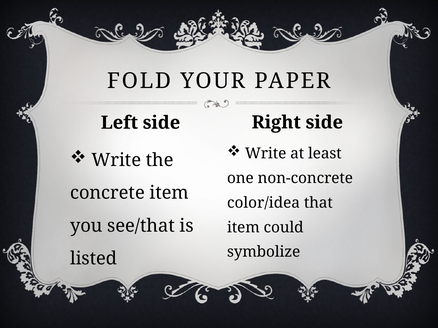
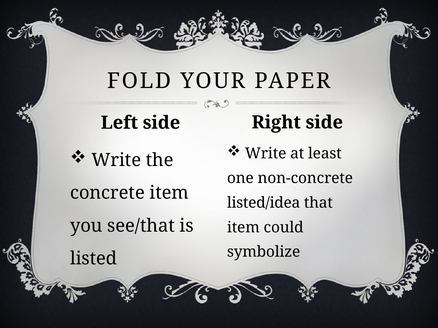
color/idea: color/idea -> listed/idea
